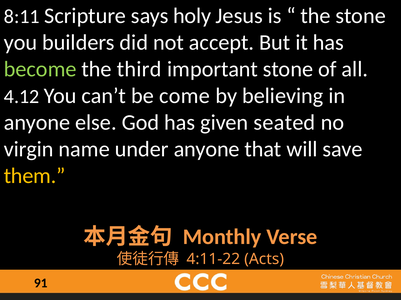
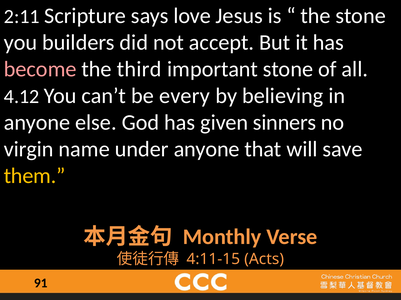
8:11: 8:11 -> 2:11
holy: holy -> love
become colour: light green -> pink
come: come -> every
seated: seated -> sinners
4:11-22: 4:11-22 -> 4:11-15
